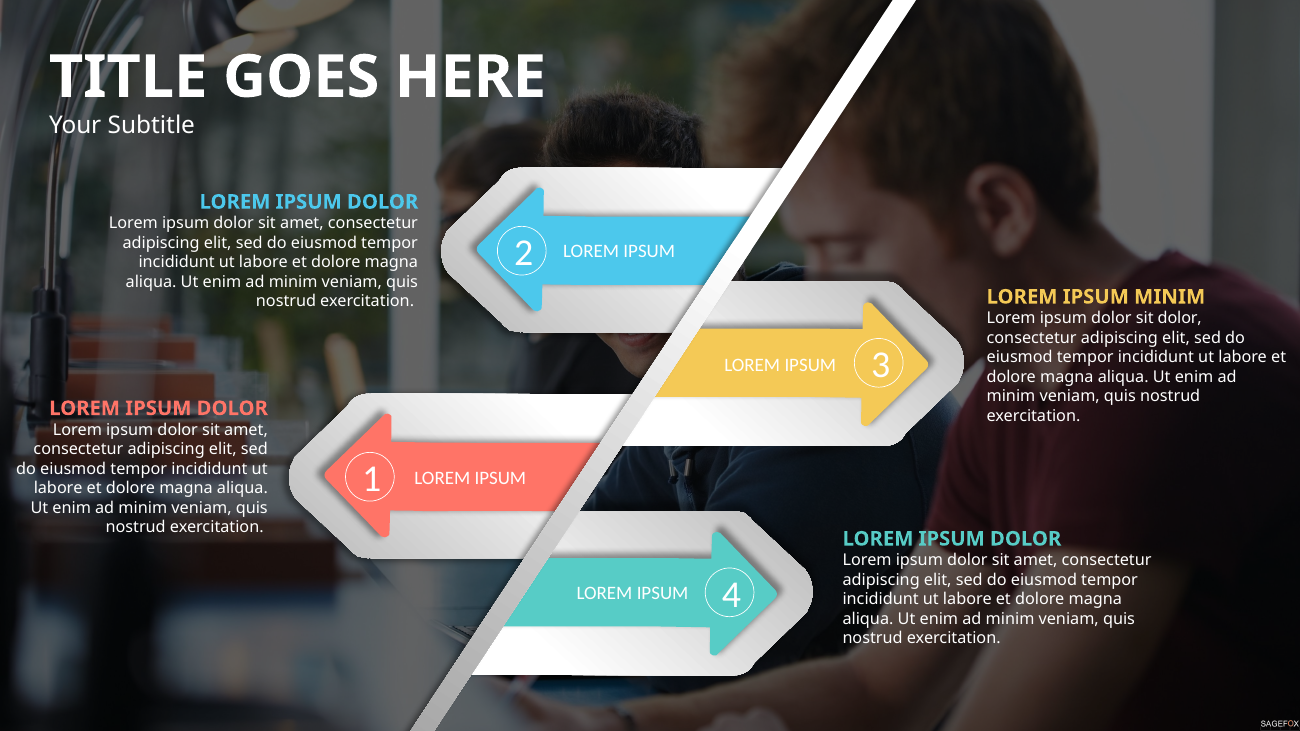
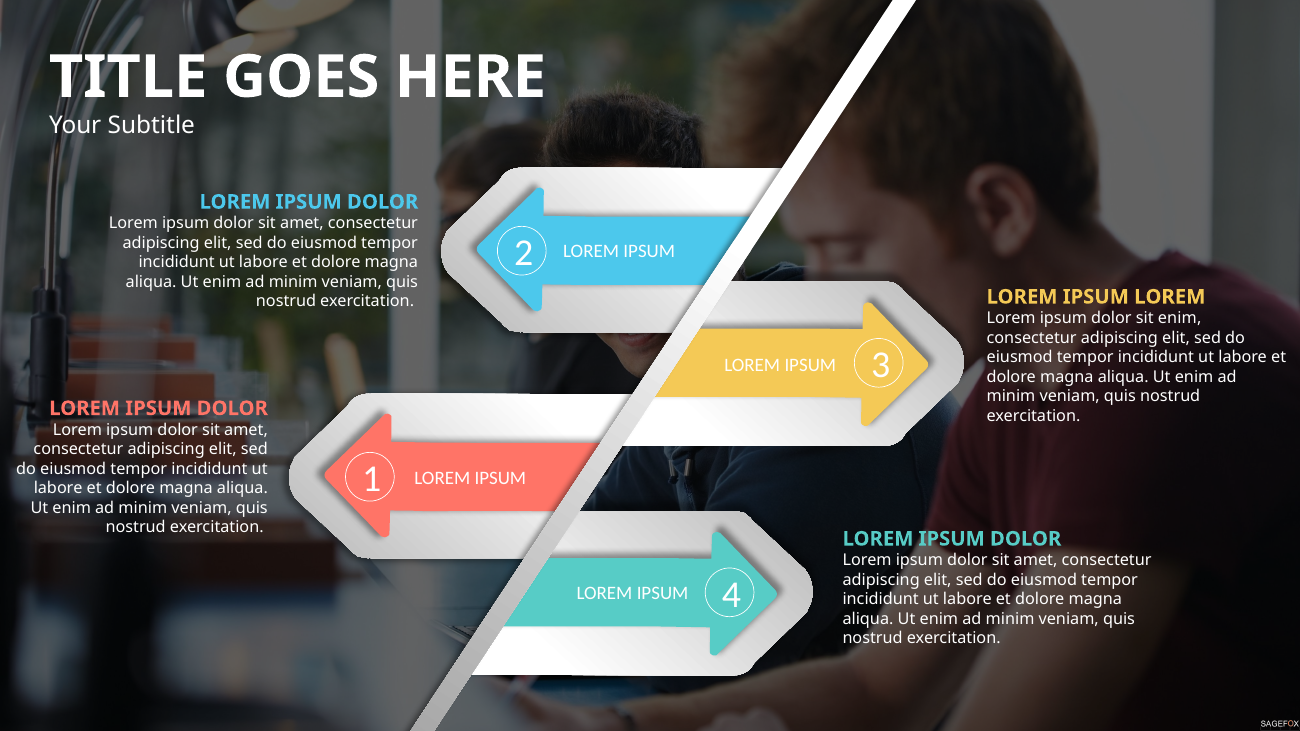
MINIM at (1170, 297): MINIM -> LOREM
sit dolor: dolor -> enim
